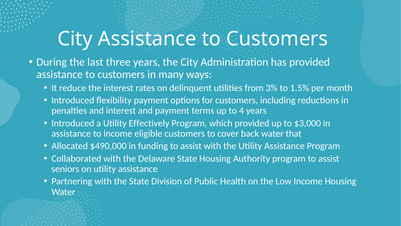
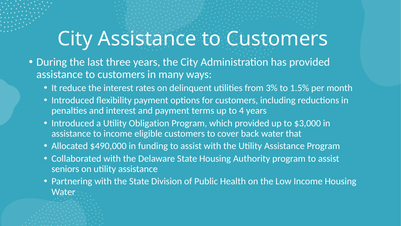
Effectively: Effectively -> Obligation
